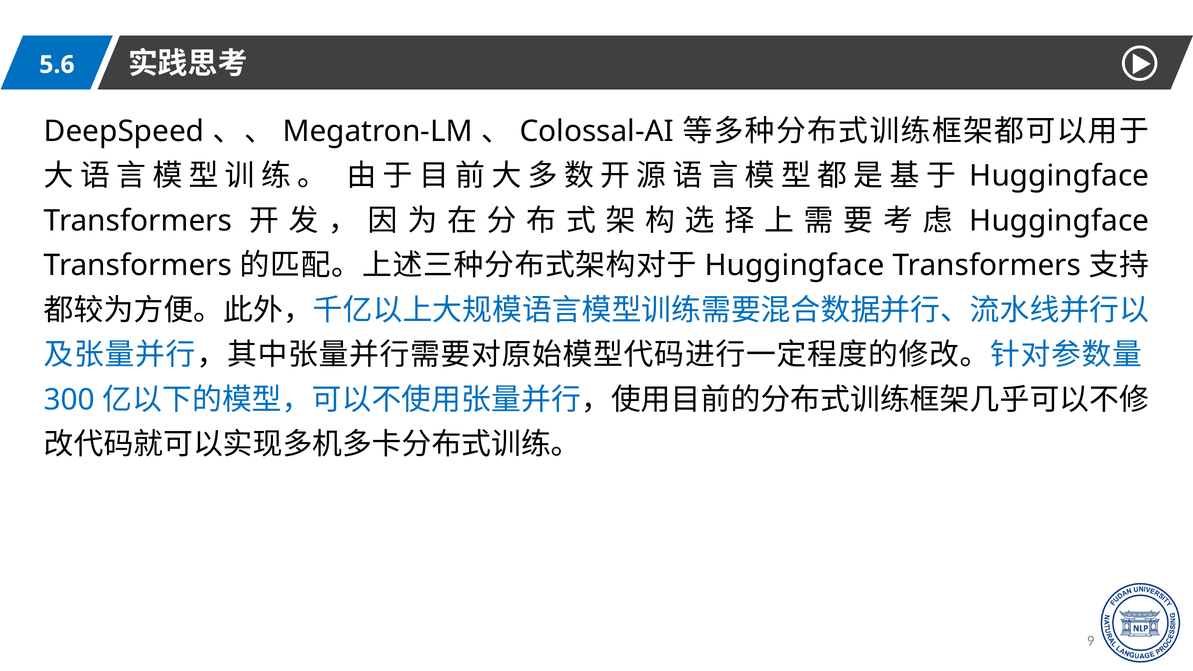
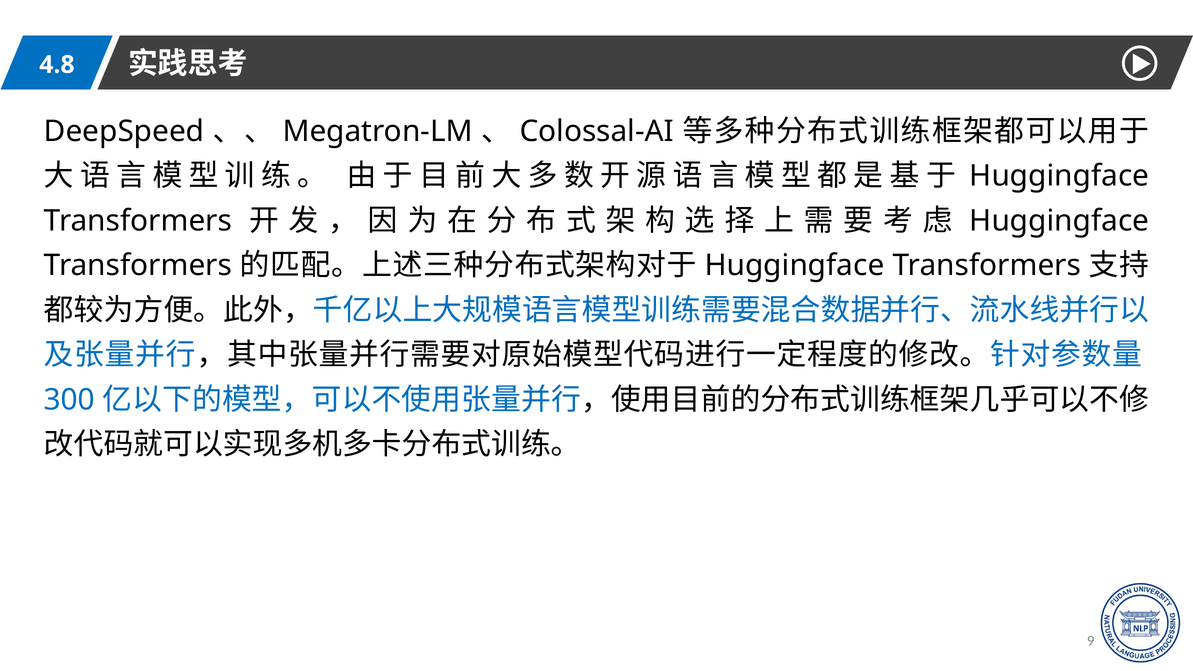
5.6: 5.6 -> 4.8
